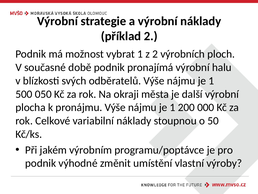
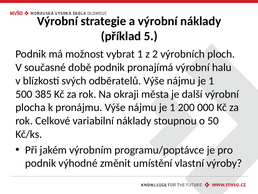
příklad 2: 2 -> 5
050: 050 -> 385
